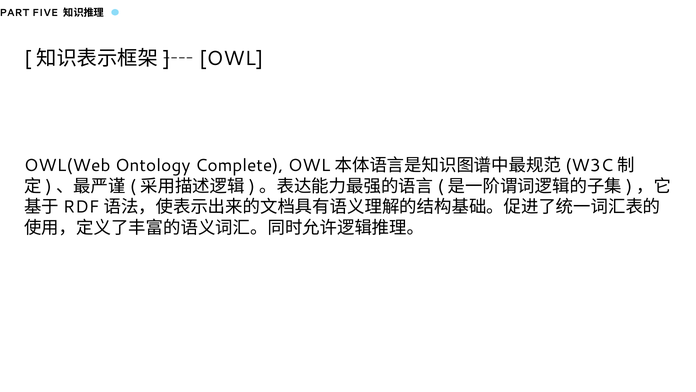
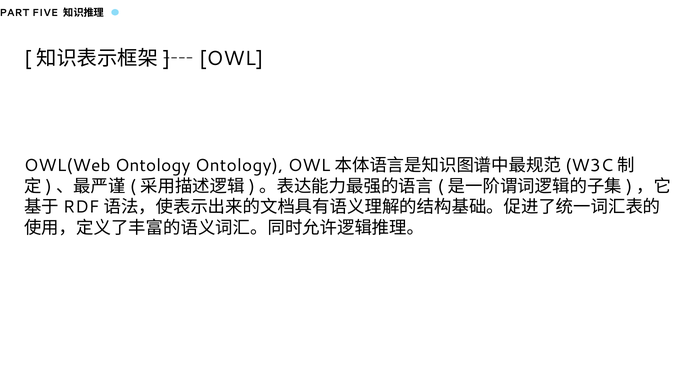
Ontology Complete: Complete -> Ontology
